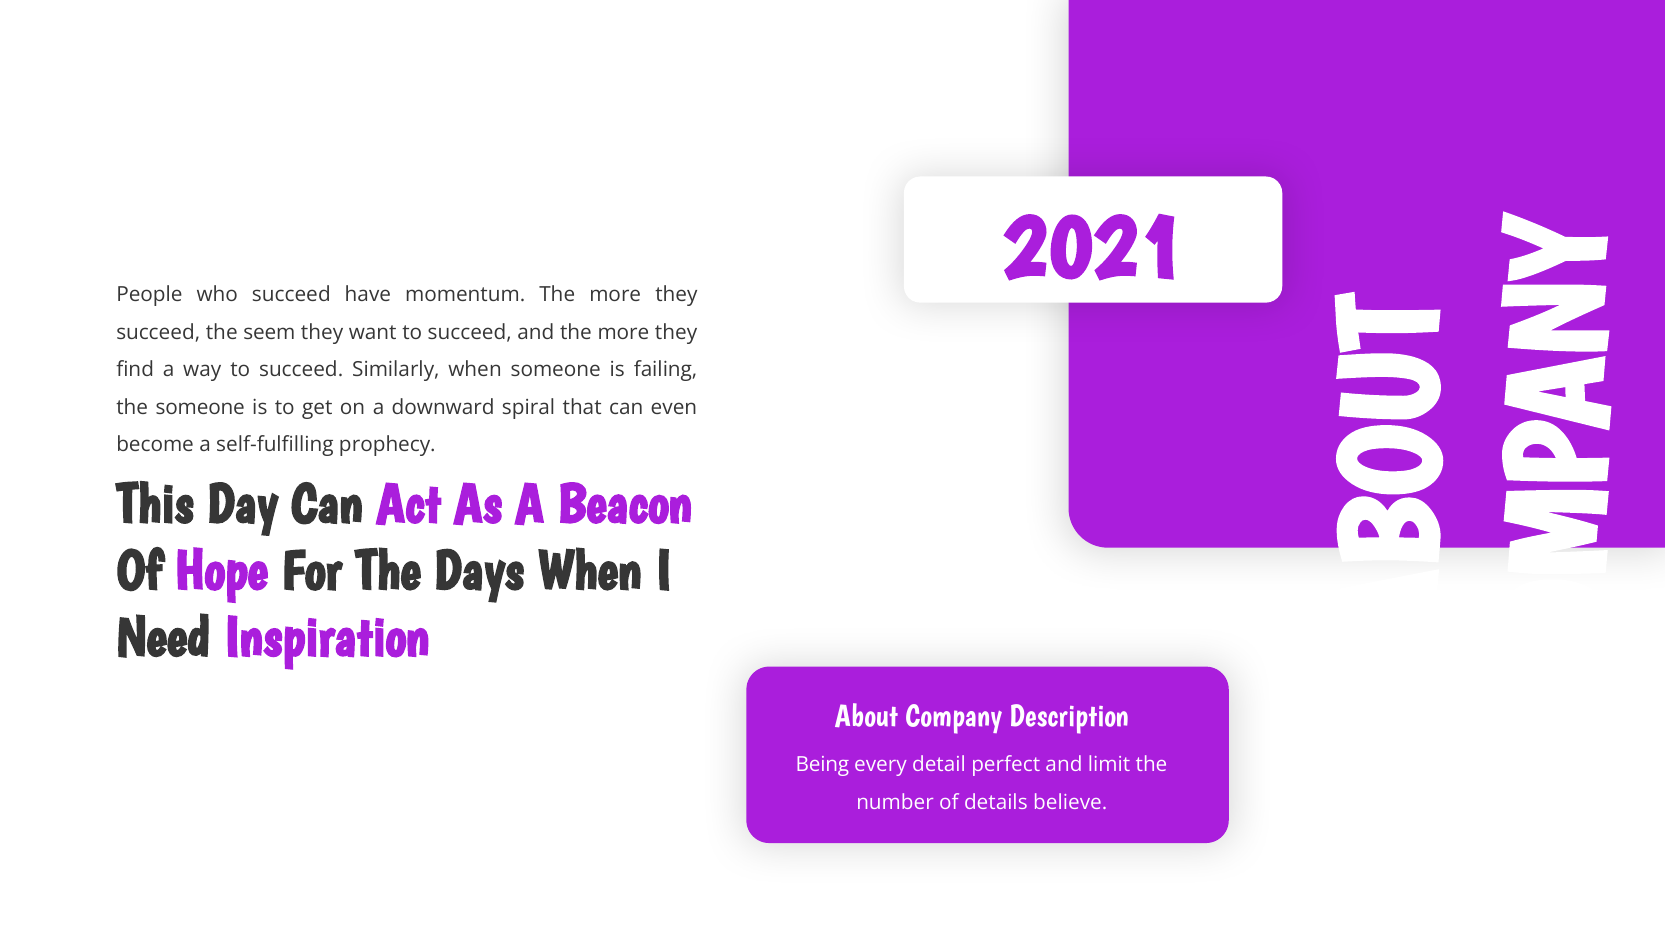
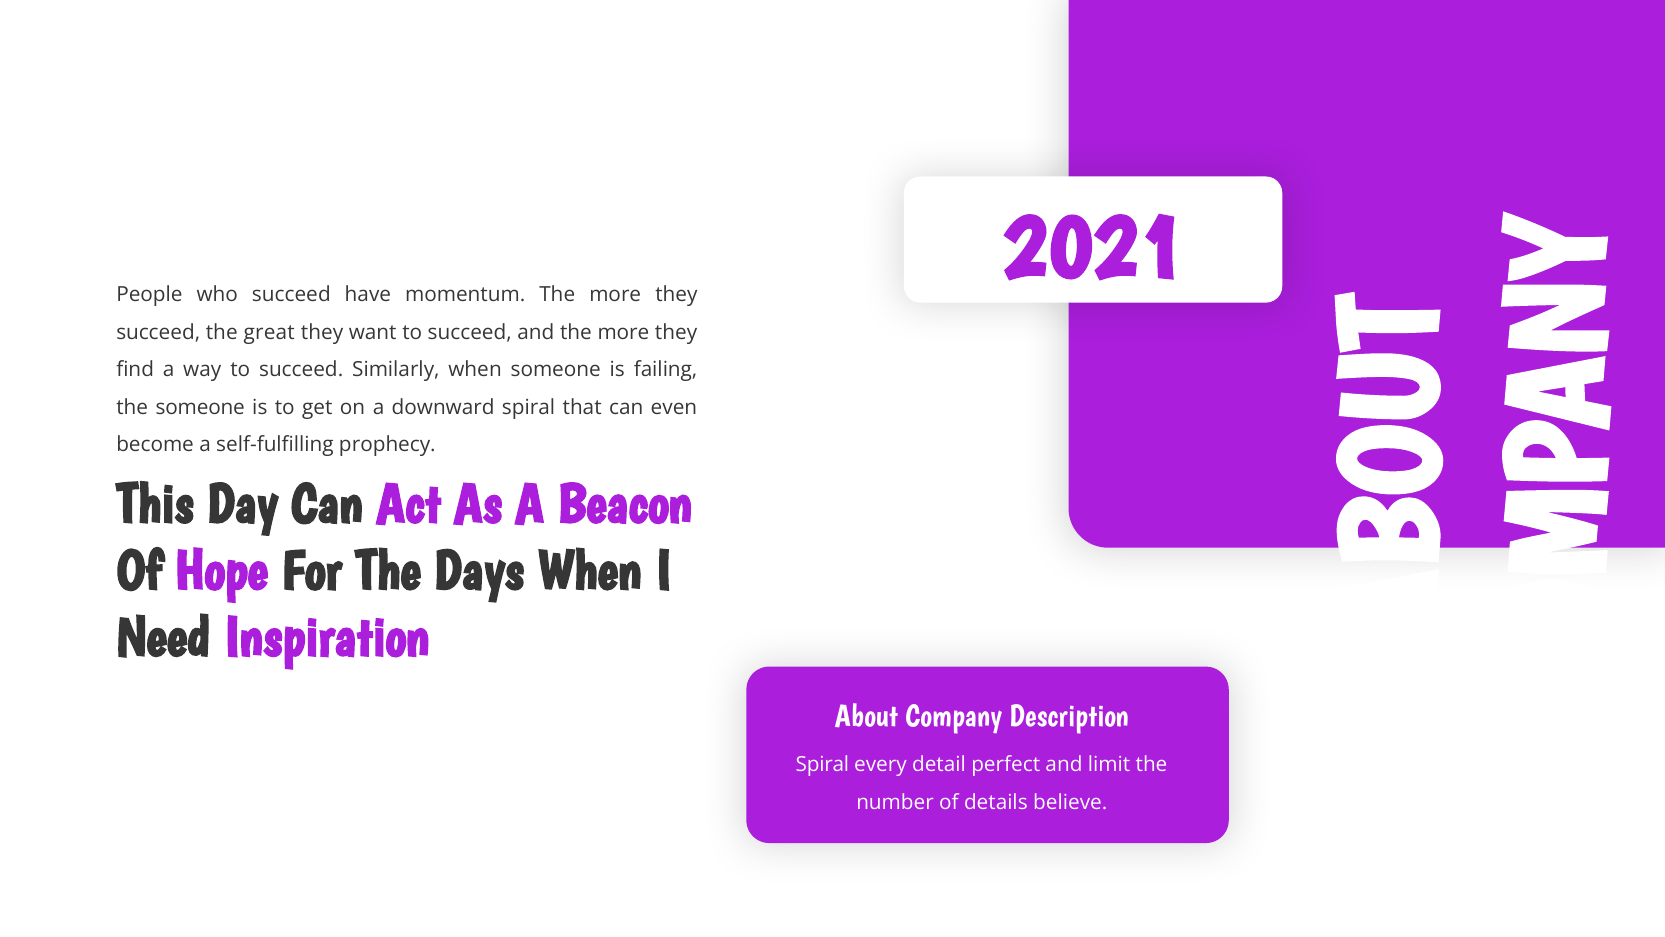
seem: seem -> great
Being at (822, 764): Being -> Spiral
